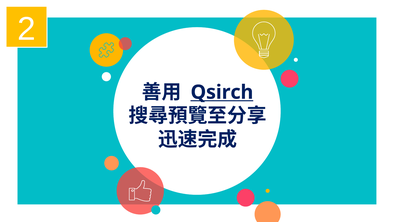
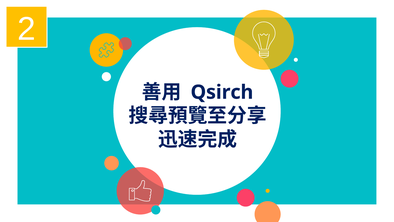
Qsirch underline: present -> none
